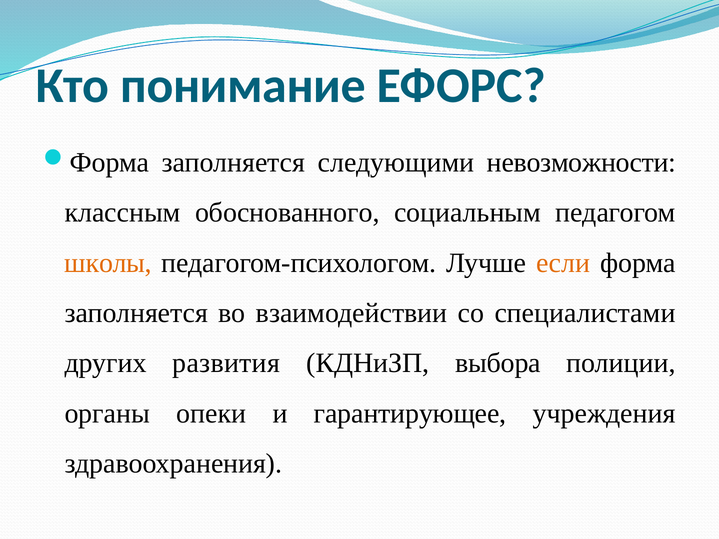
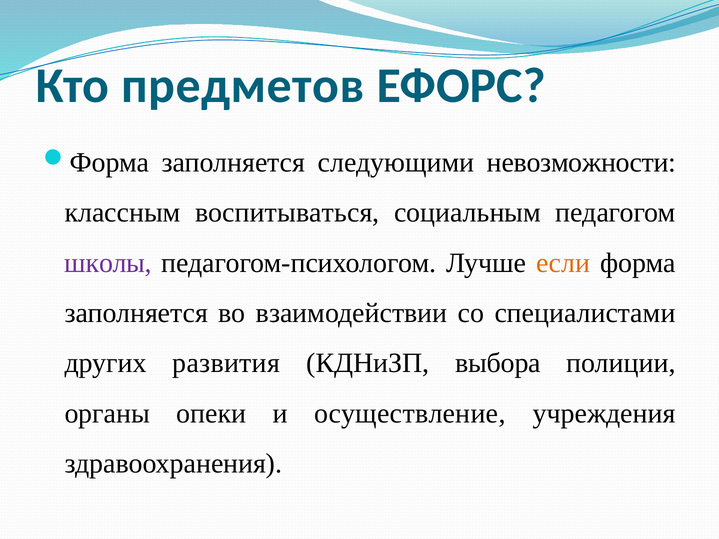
понимание: понимание -> предметов
обоснованного: обоснованного -> воспитываться
школы colour: orange -> purple
гарантирующее: гарантирующее -> осуществление
